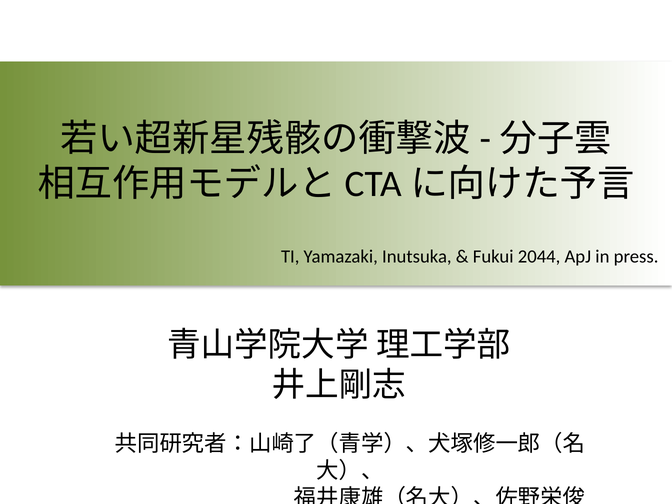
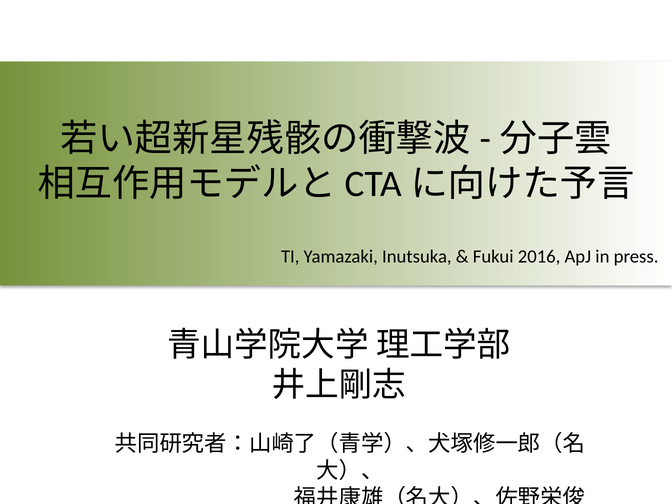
2044: 2044 -> 2016
